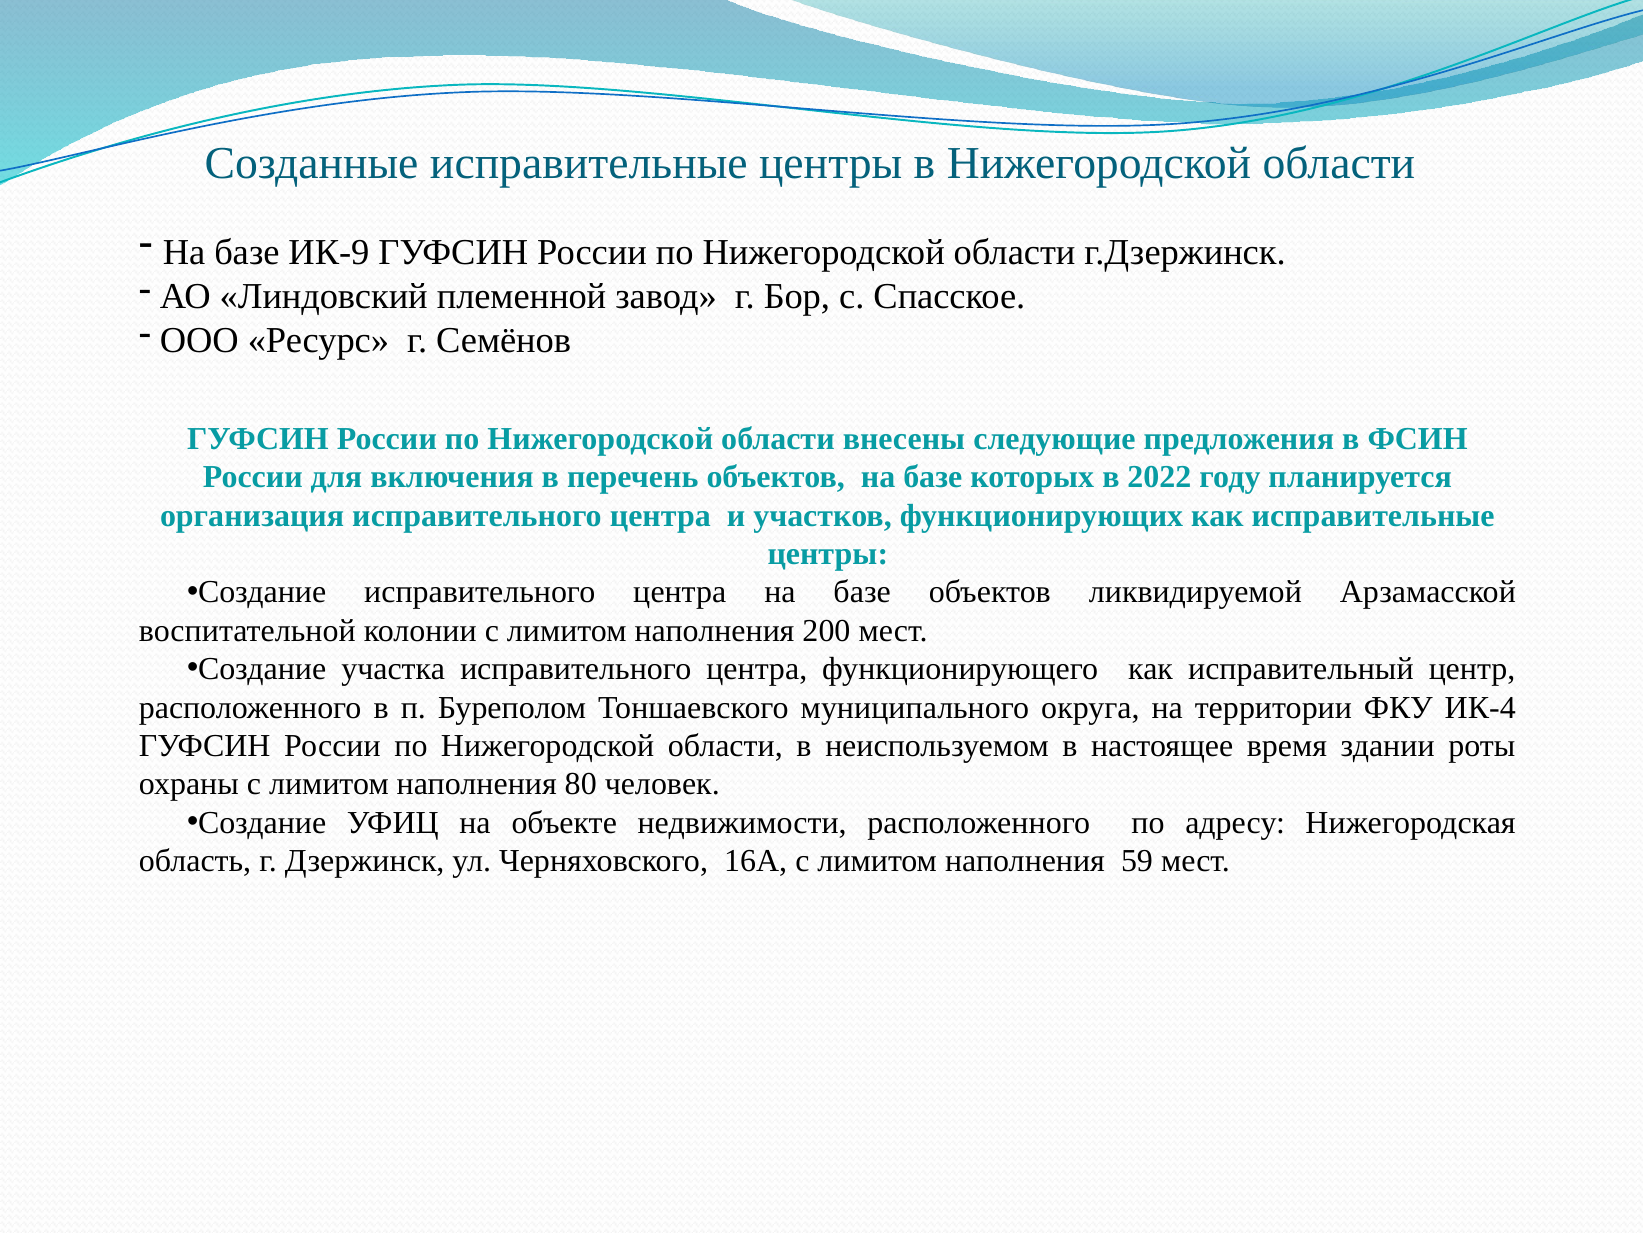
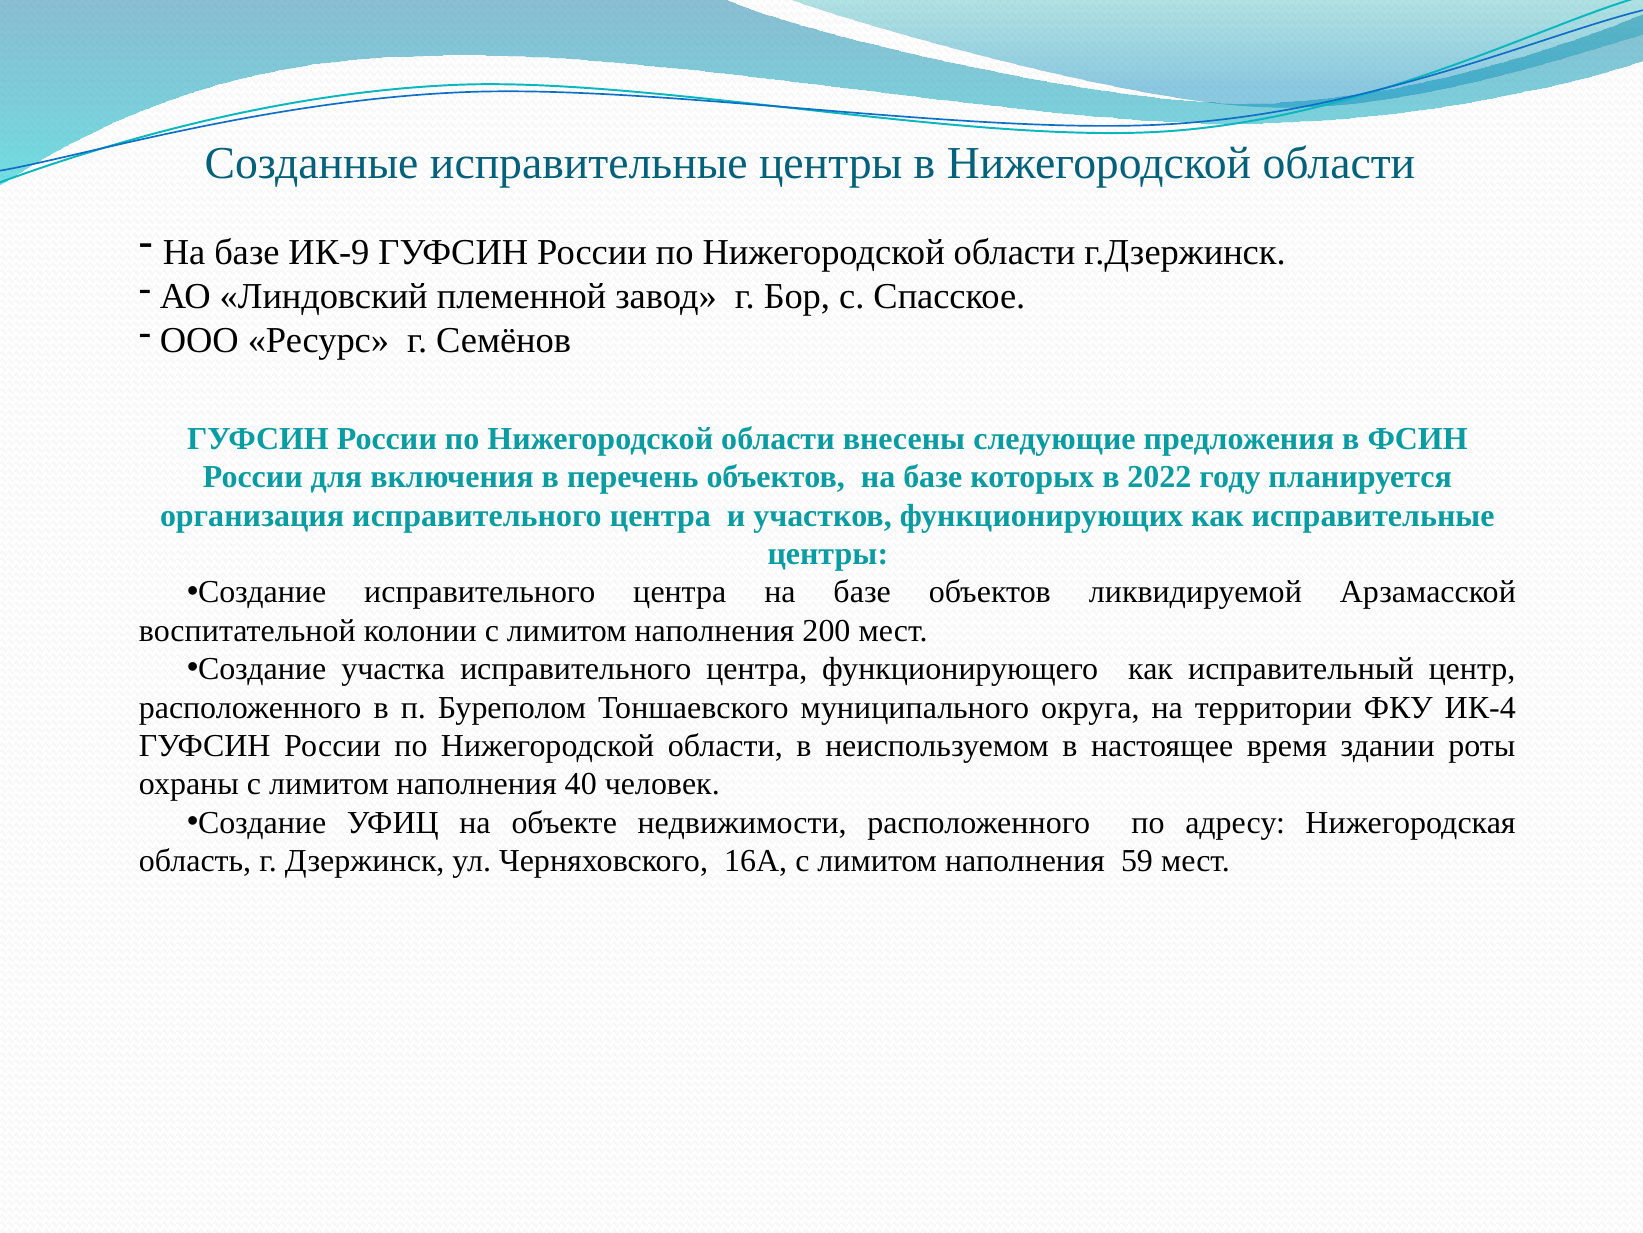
80: 80 -> 40
